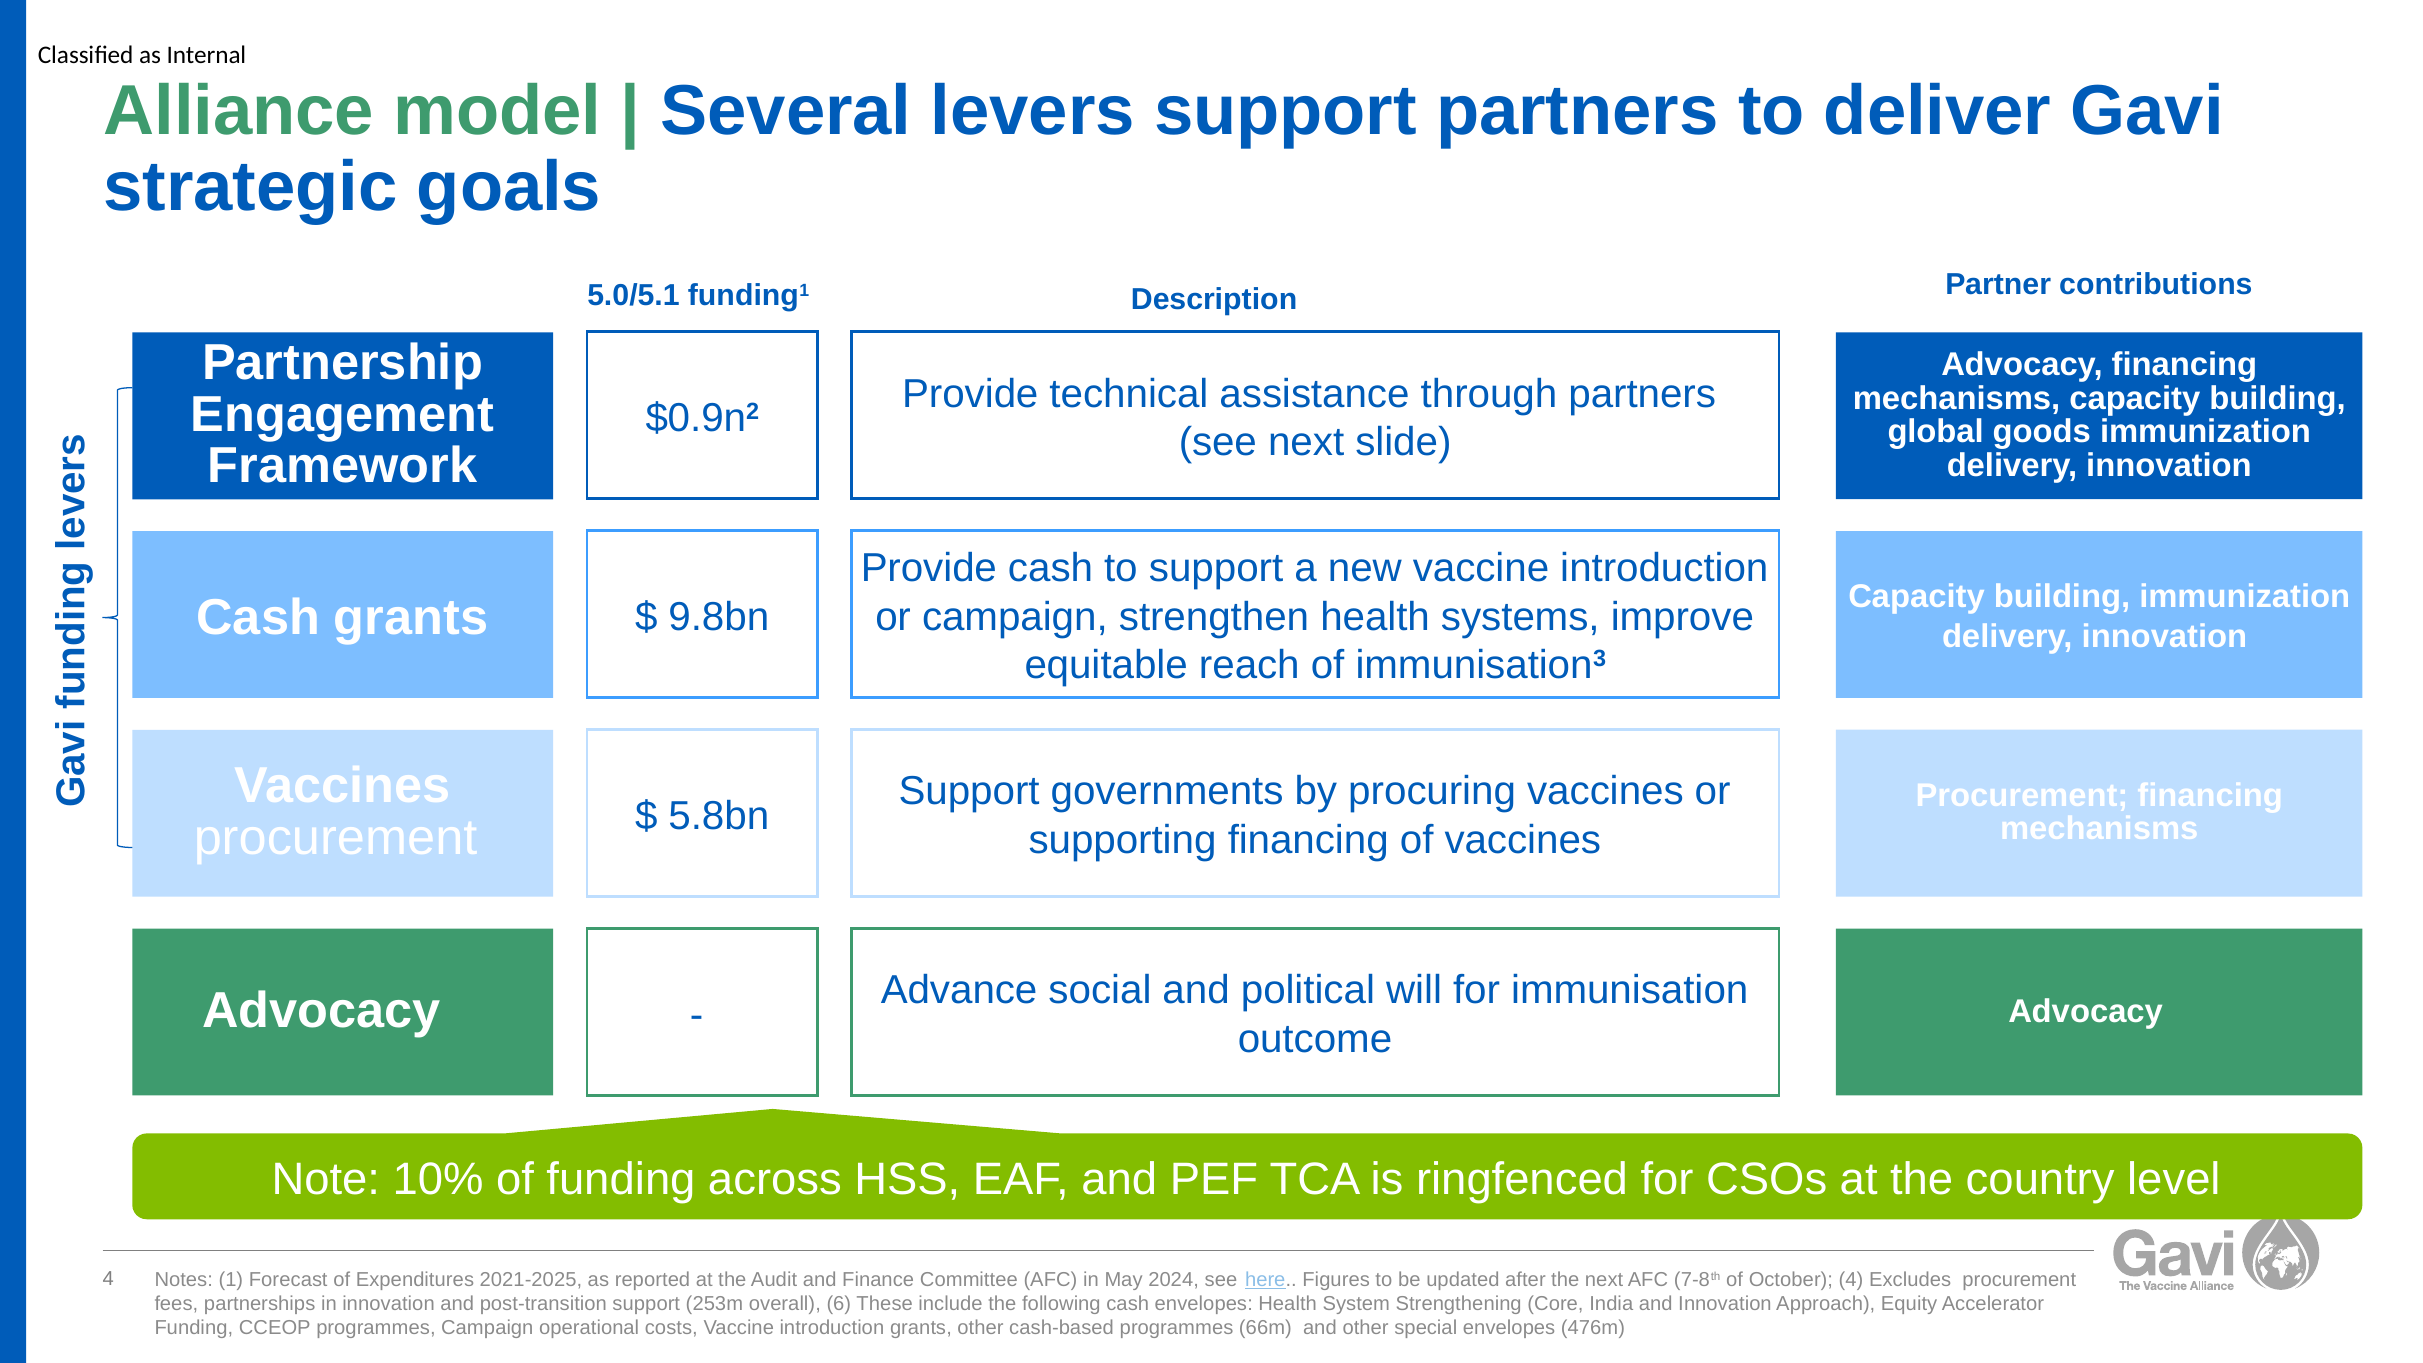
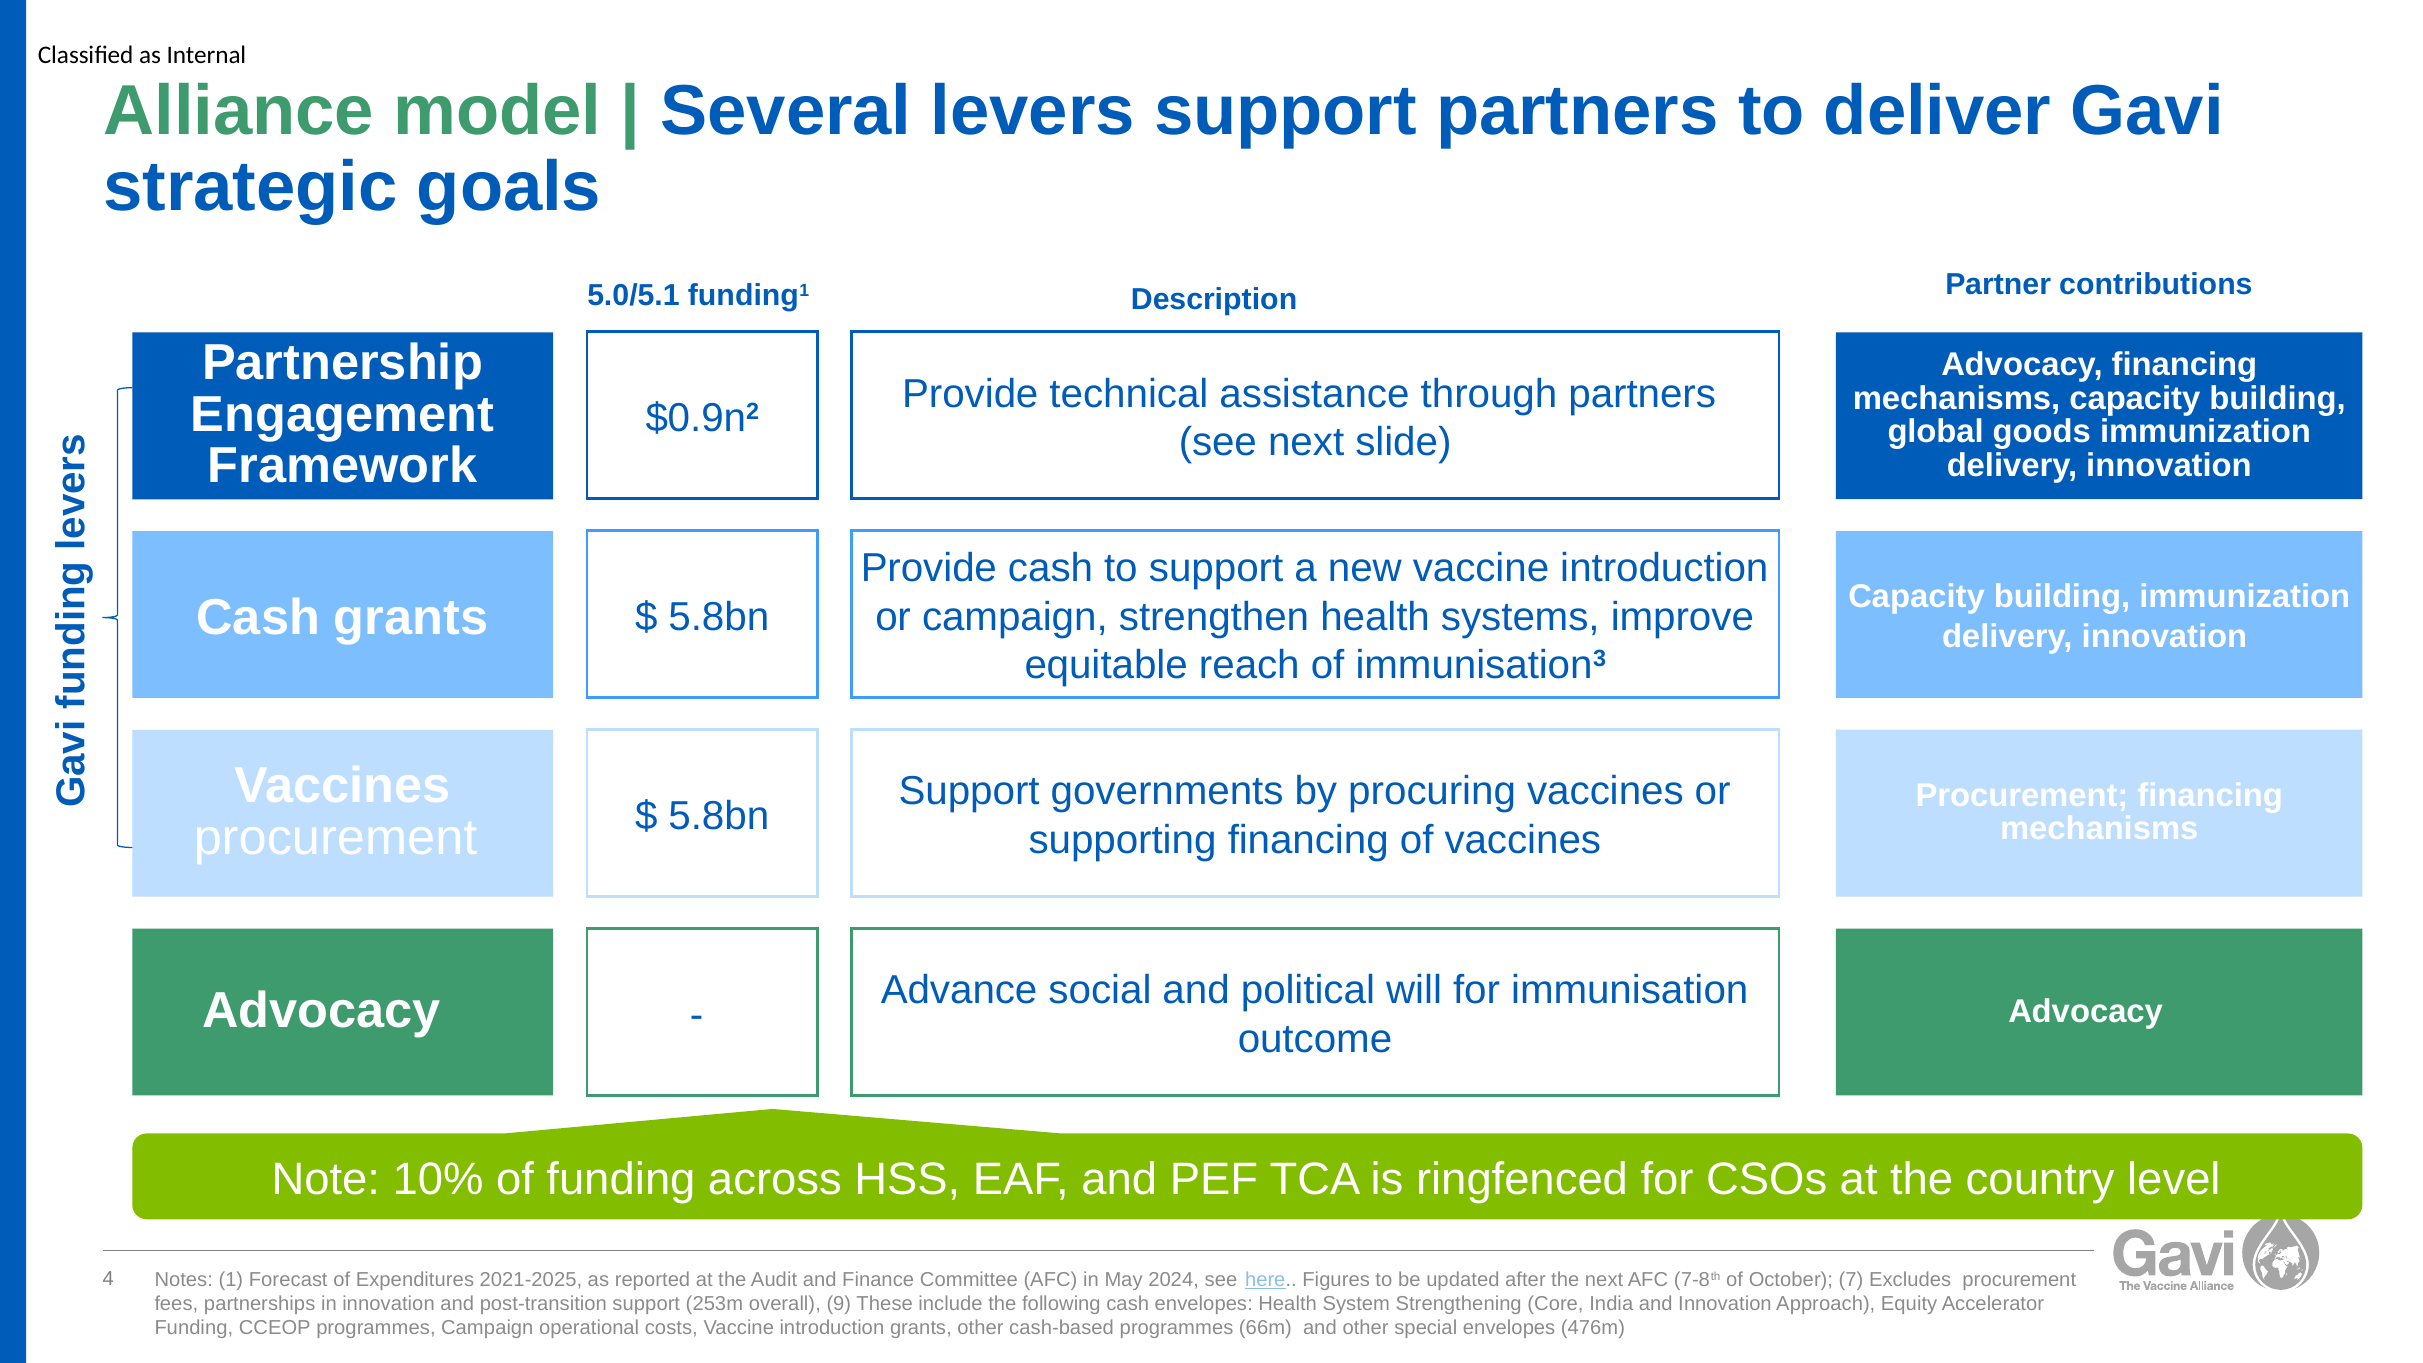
9.8bn at (719, 617): 9.8bn -> 5.8bn
October 4: 4 -> 7
6: 6 -> 9
